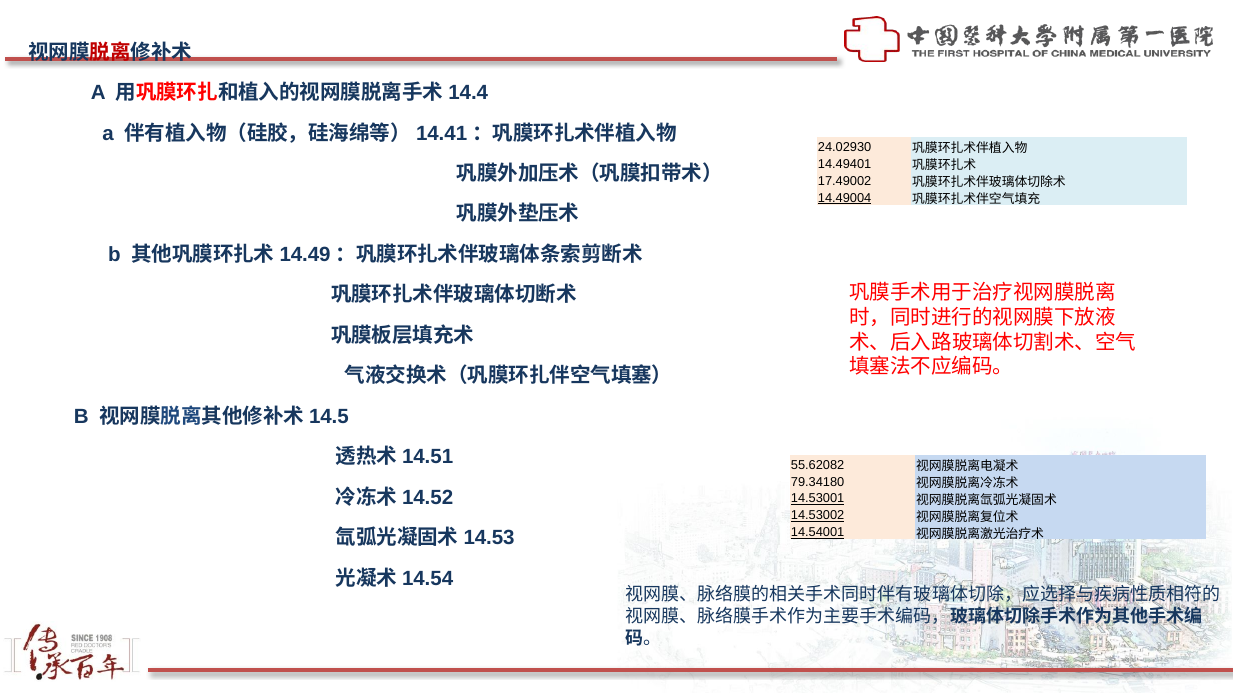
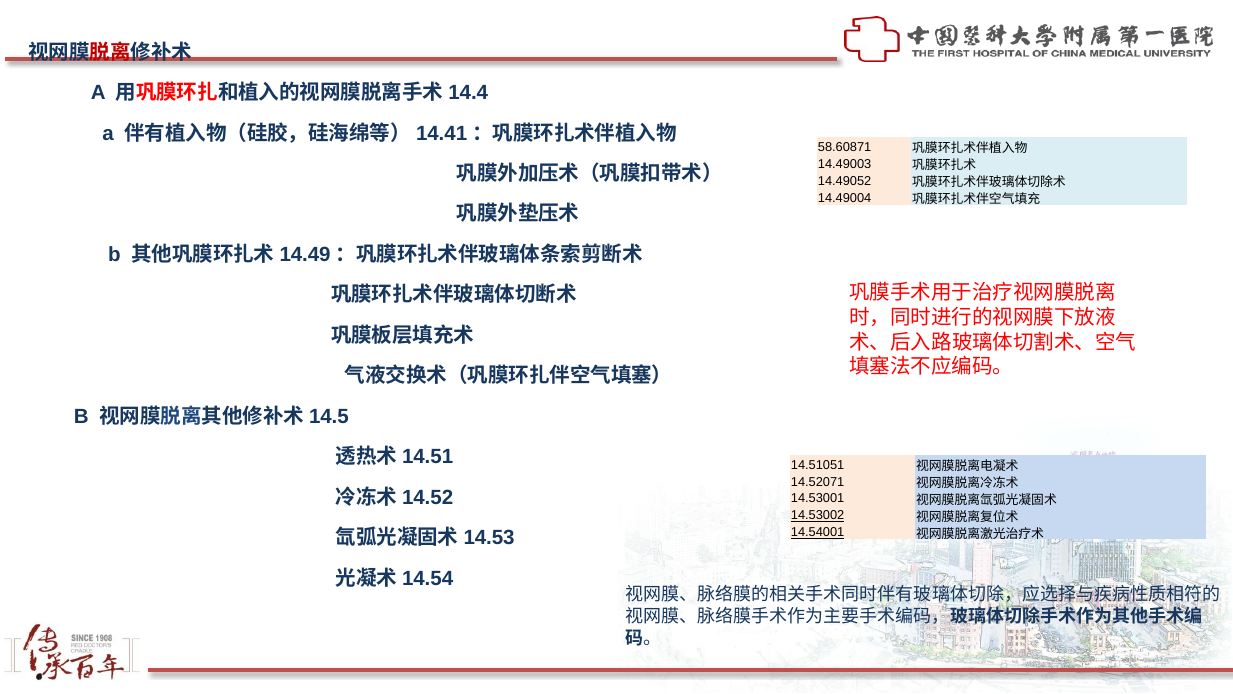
24.02930: 24.02930 -> 58.60871
14.49401: 14.49401 -> 14.49003
17.49002: 17.49002 -> 14.49052
14.49004 underline: present -> none
55.62082: 55.62082 -> 14.51051
79.34180: 79.34180 -> 14.52071
14.53001 underline: present -> none
